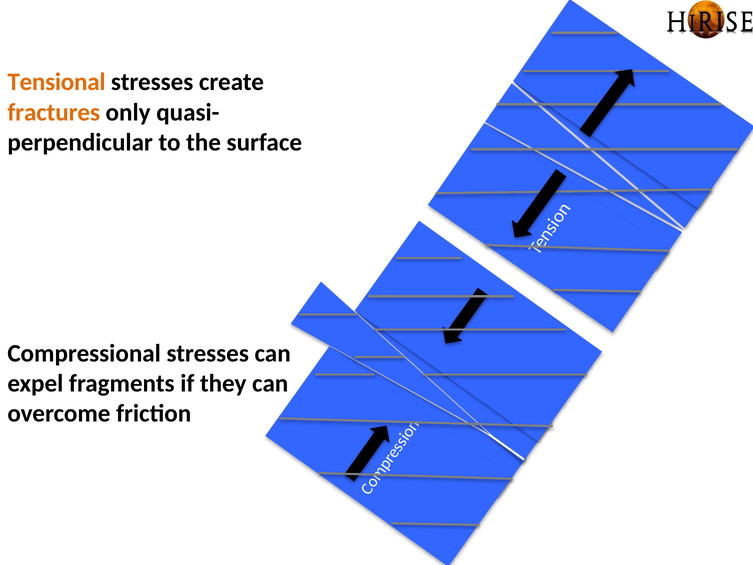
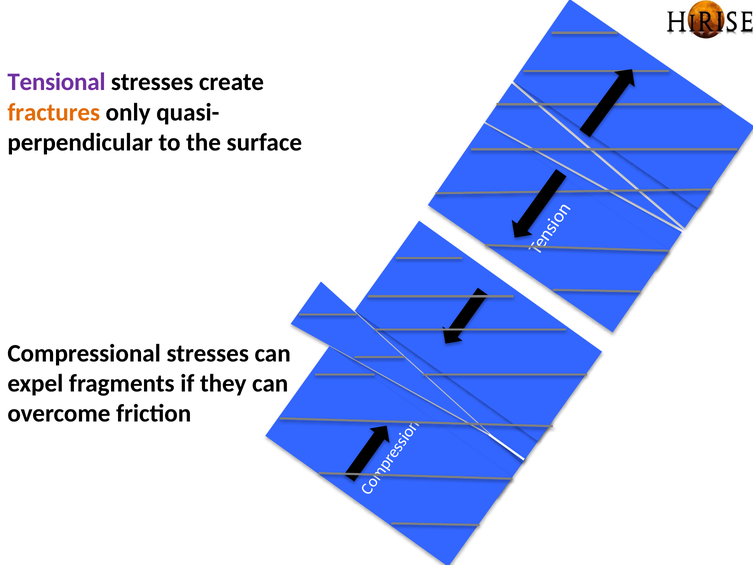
Tensional colour: orange -> purple
